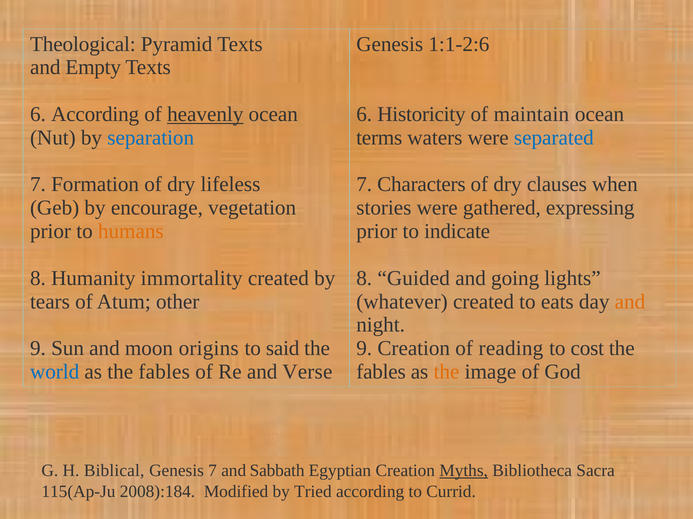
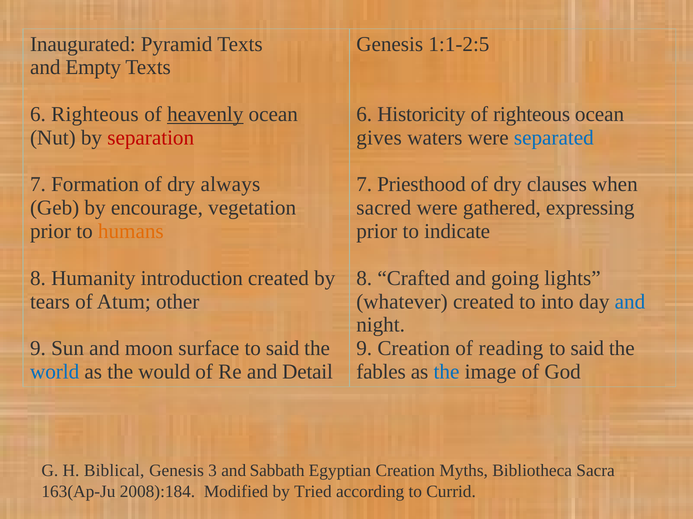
Theological: Theological -> Inaugurated
1:1-2:6: 1:1-2:6 -> 1:1-2:5
6 According: According -> Righteous
of maintain: maintain -> righteous
separation colour: blue -> red
terms: terms -> gives
lifeless: lifeless -> always
Characters: Characters -> Priesthood
stories: stories -> sacred
immortality: immortality -> introduction
Guided: Guided -> Crafted
eats: eats -> into
and at (630, 302) colour: orange -> blue
origins: origins -> surface
cost at (587, 349): cost -> said
as the fables: fables -> would
Verse: Verse -> Detail
the at (447, 372) colour: orange -> blue
Genesis 7: 7 -> 3
Myths underline: present -> none
115(Ap-Ju: 115(Ap-Ju -> 163(Ap-Ju
